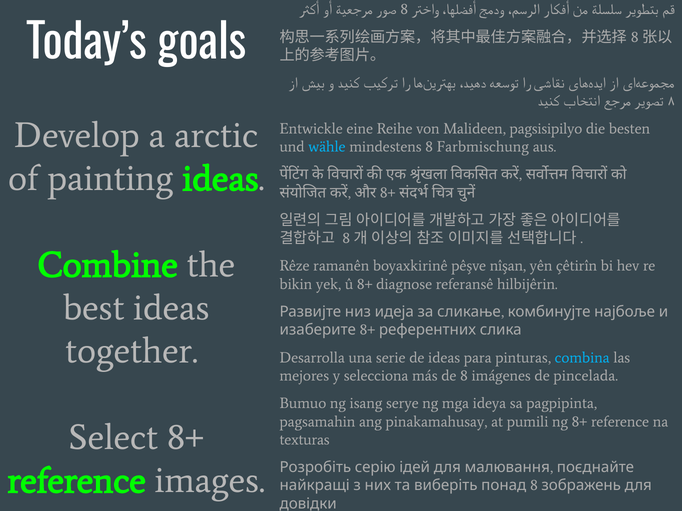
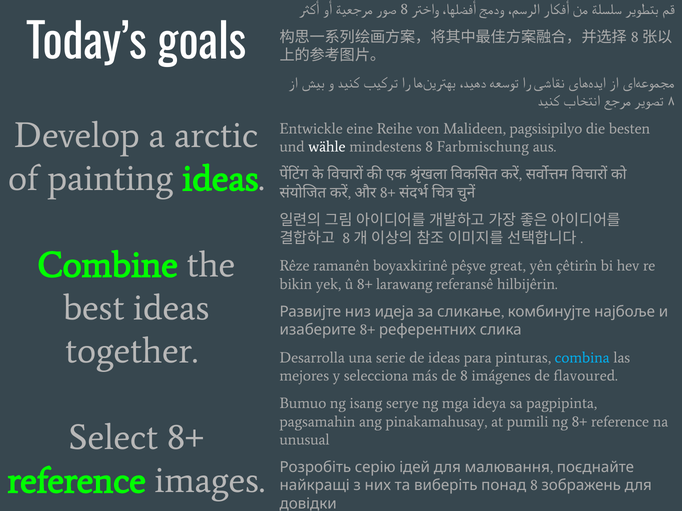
wähle colour: light blue -> white
nîşan: nîşan -> great
diagnose: diagnose -> larawang
pincelada: pincelada -> flavoured
texturas: texturas -> unusual
